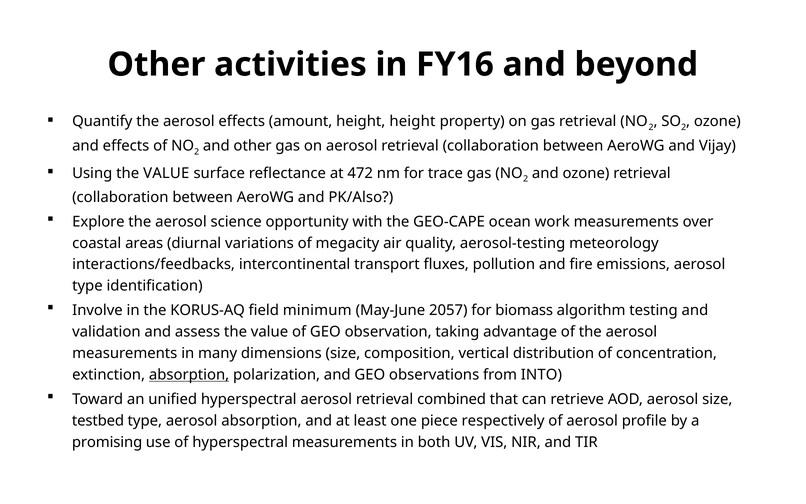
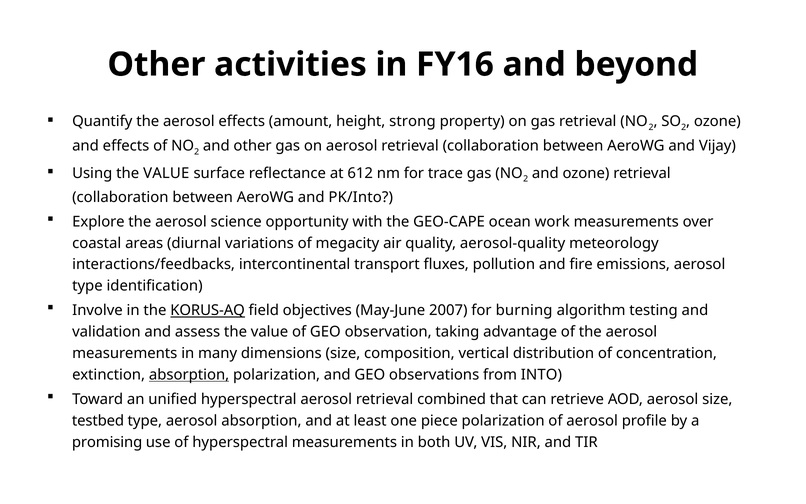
height height: height -> strong
472: 472 -> 612
PK/Also: PK/Also -> PK/Into
aerosol-testing: aerosol-testing -> aerosol-quality
KORUS-AQ underline: none -> present
minimum: minimum -> objectives
2057: 2057 -> 2007
biomass: biomass -> burning
piece respectively: respectively -> polarization
